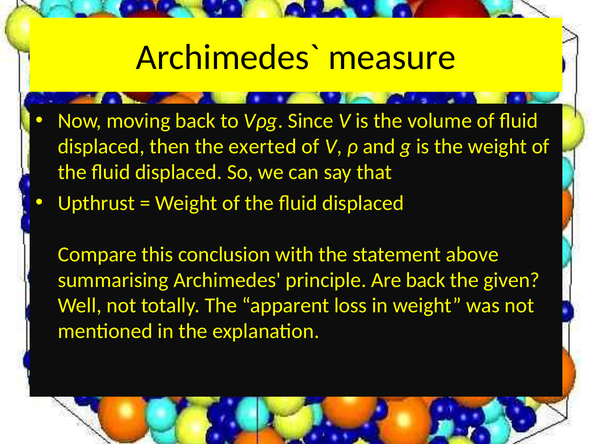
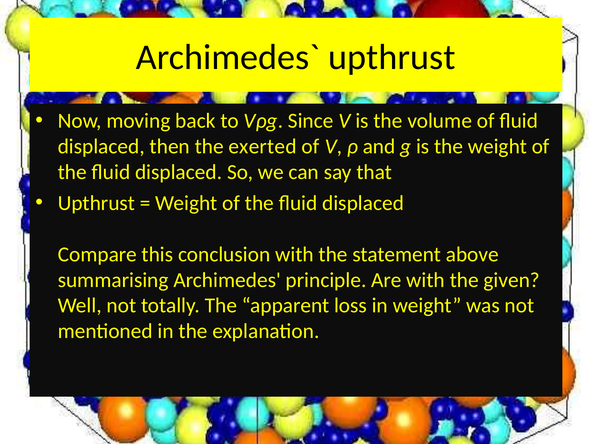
measure at (392, 57): measure -> upthrust
Are back: back -> with
